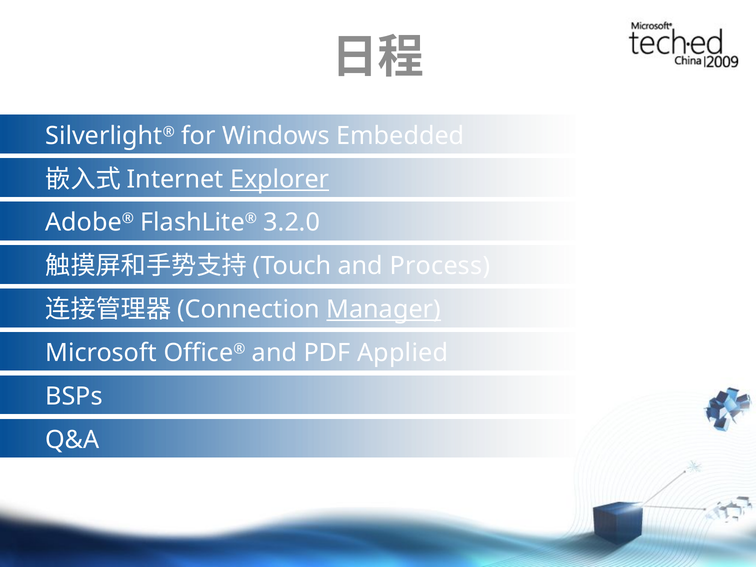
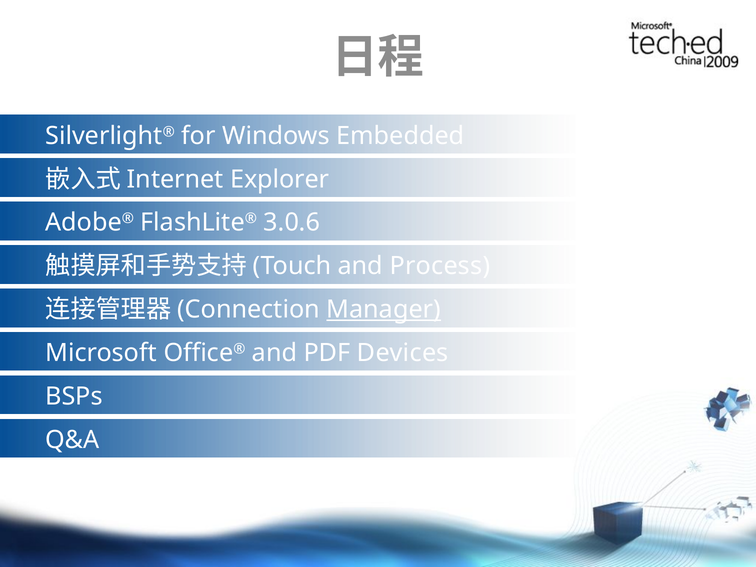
Explorer underline: present -> none
3.2.0: 3.2.0 -> 3.0.6
Applied: Applied -> Devices
